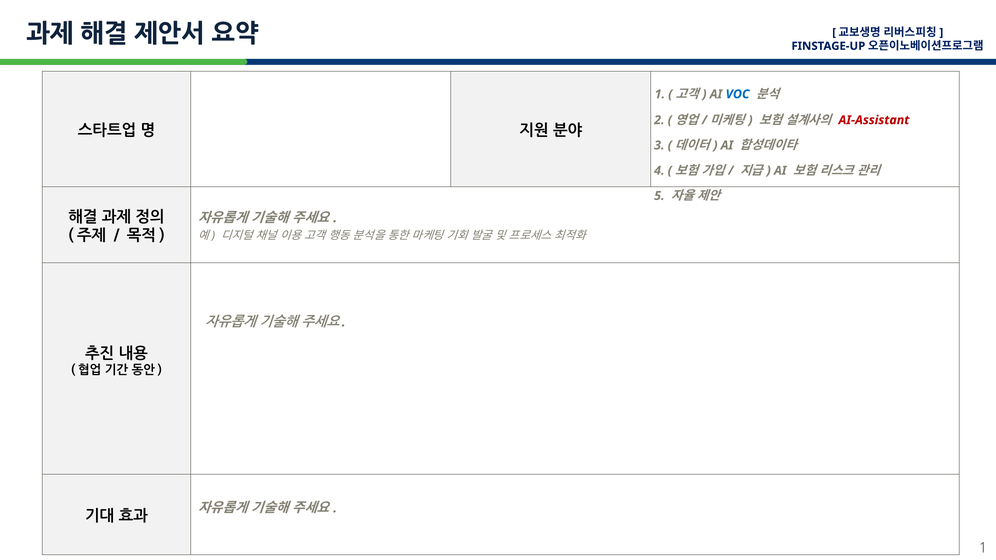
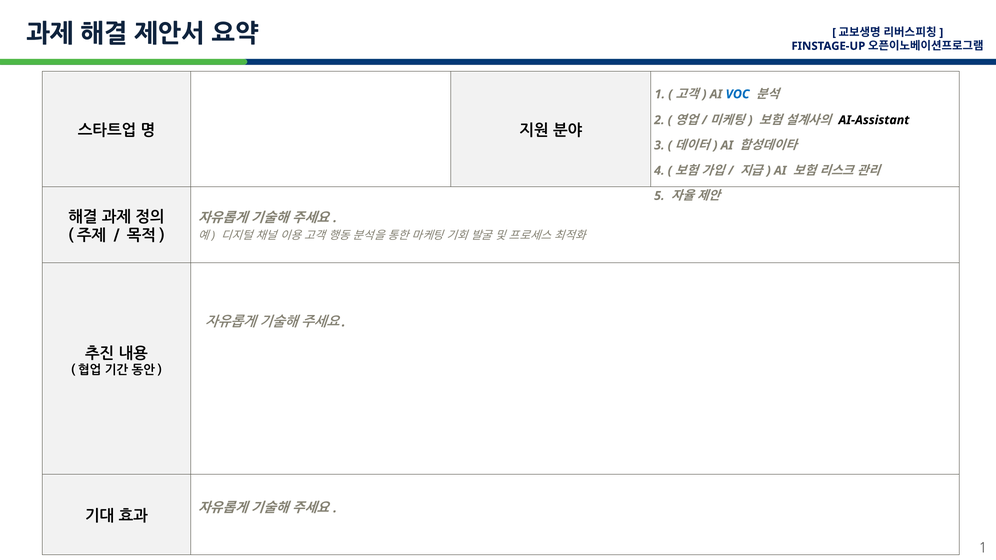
AI-Assistant colour: red -> black
